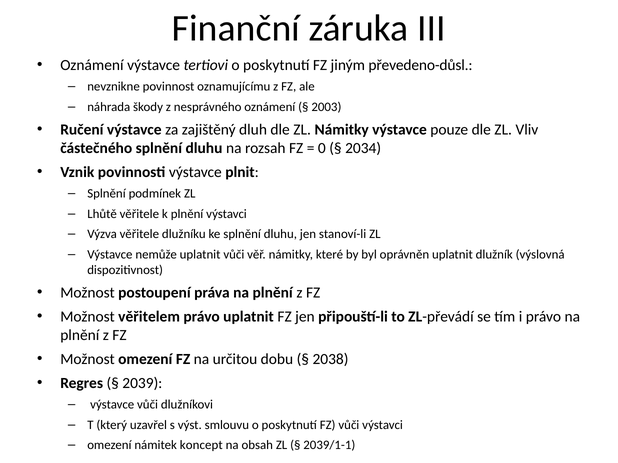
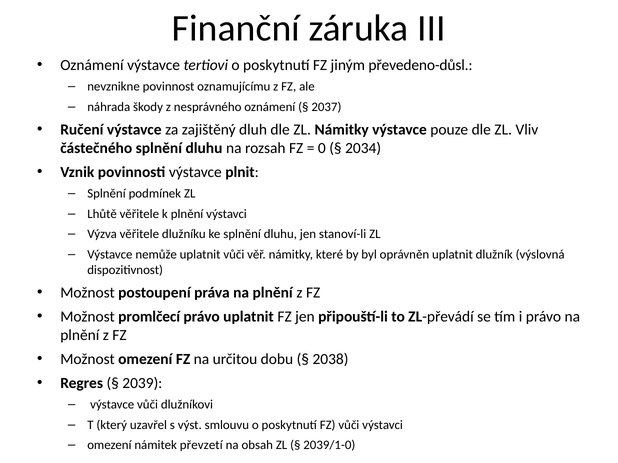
2003: 2003 -> 2037
věřitelem: věřitelem -> promlčecí
koncept: koncept -> převzetí
2039/1-1: 2039/1-1 -> 2039/1-0
